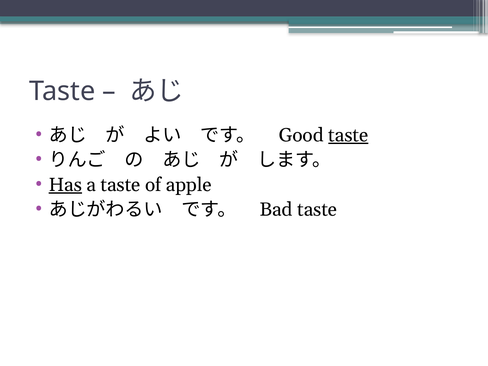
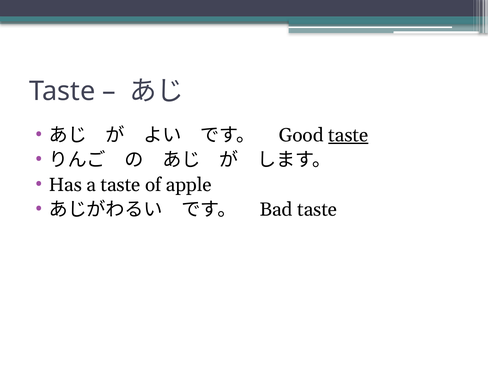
Has underline: present -> none
